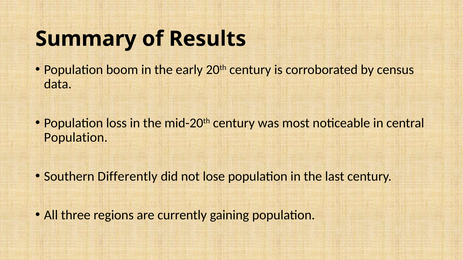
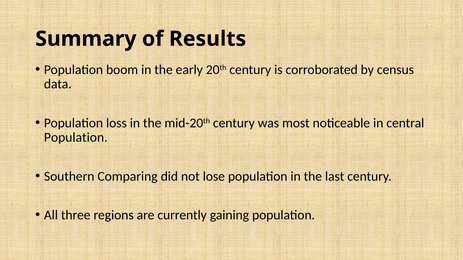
Differently: Differently -> Comparing
